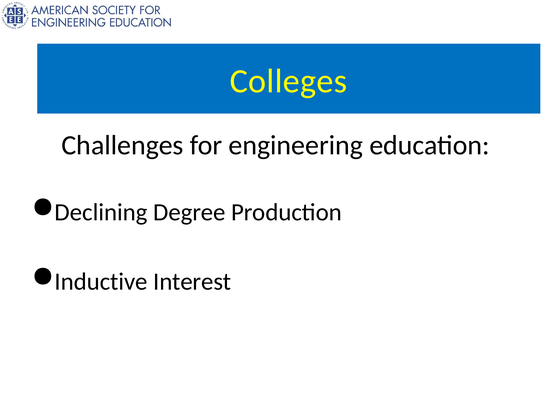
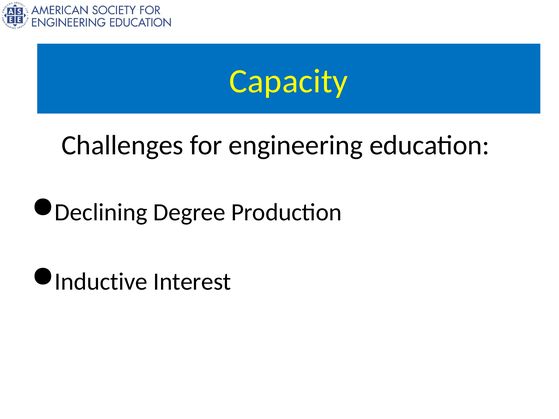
Colleges: Colleges -> Capacity
